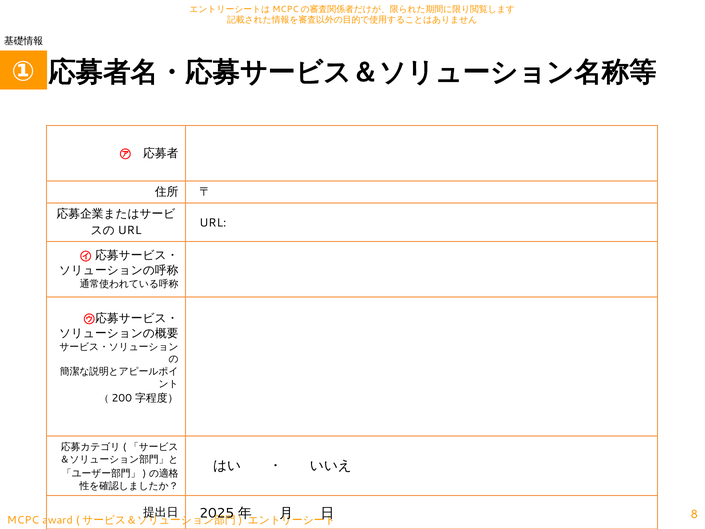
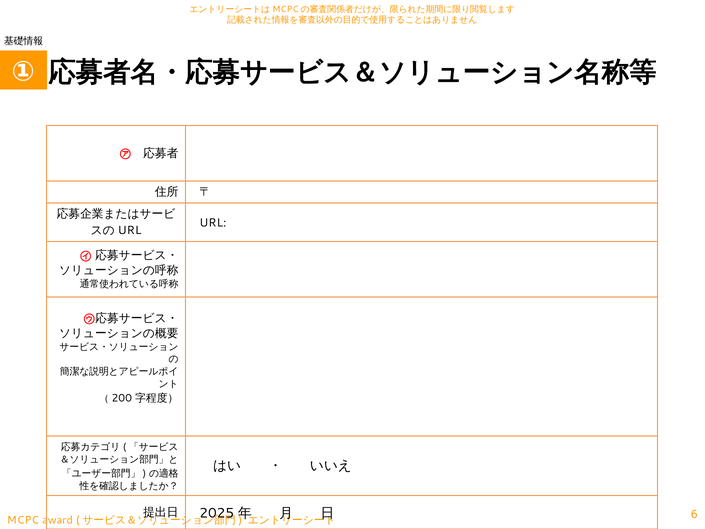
8: 8 -> 6
